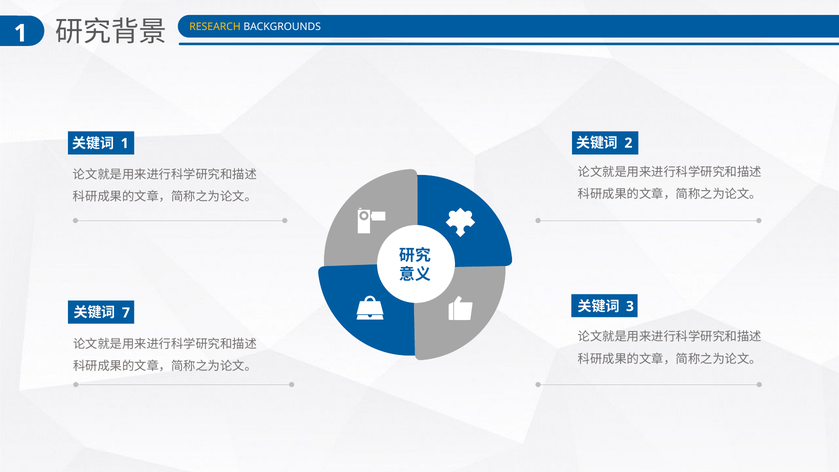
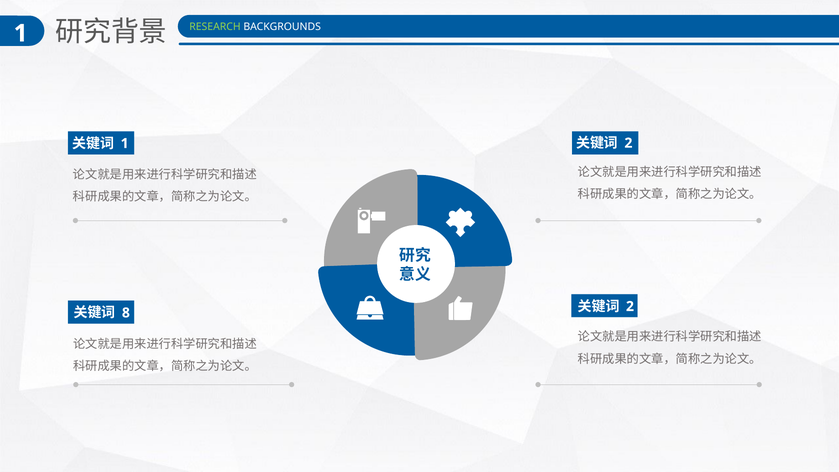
RESEARCH colour: yellow -> light green
3 at (630, 306): 3 -> 2
7: 7 -> 8
